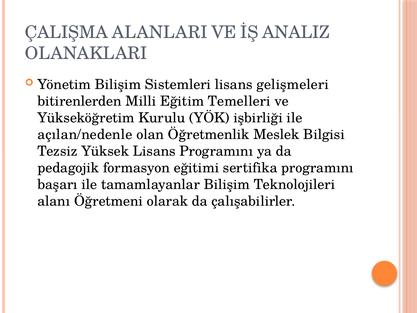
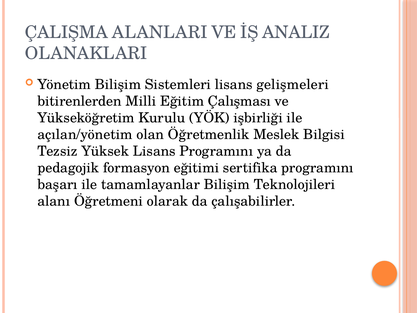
Temelleri: Temelleri -> Çalışması
açılan/nedenle: açılan/nedenle -> açılan/yönetim
